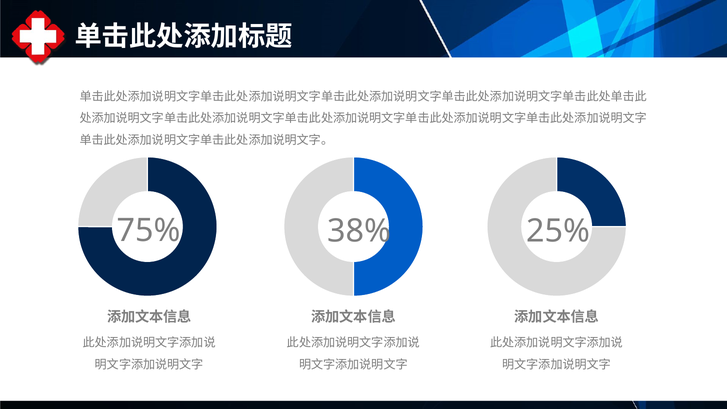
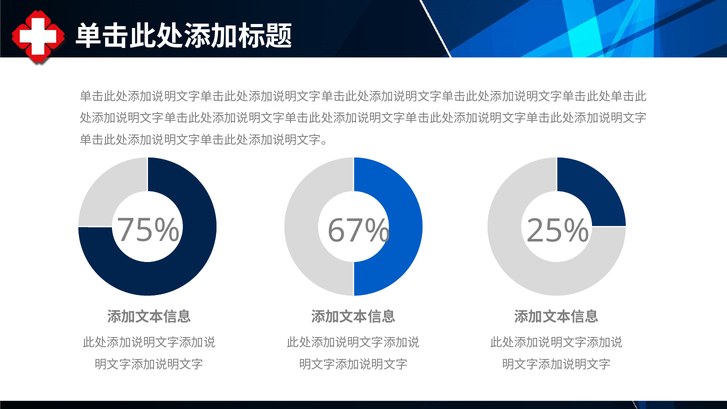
38%: 38% -> 67%
